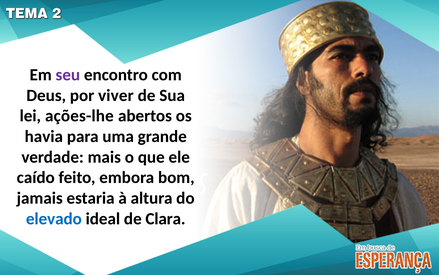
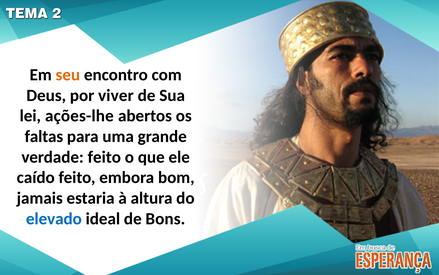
seu colour: purple -> orange
havia: havia -> faltas
verdade mais: mais -> feito
Clara: Clara -> Bons
